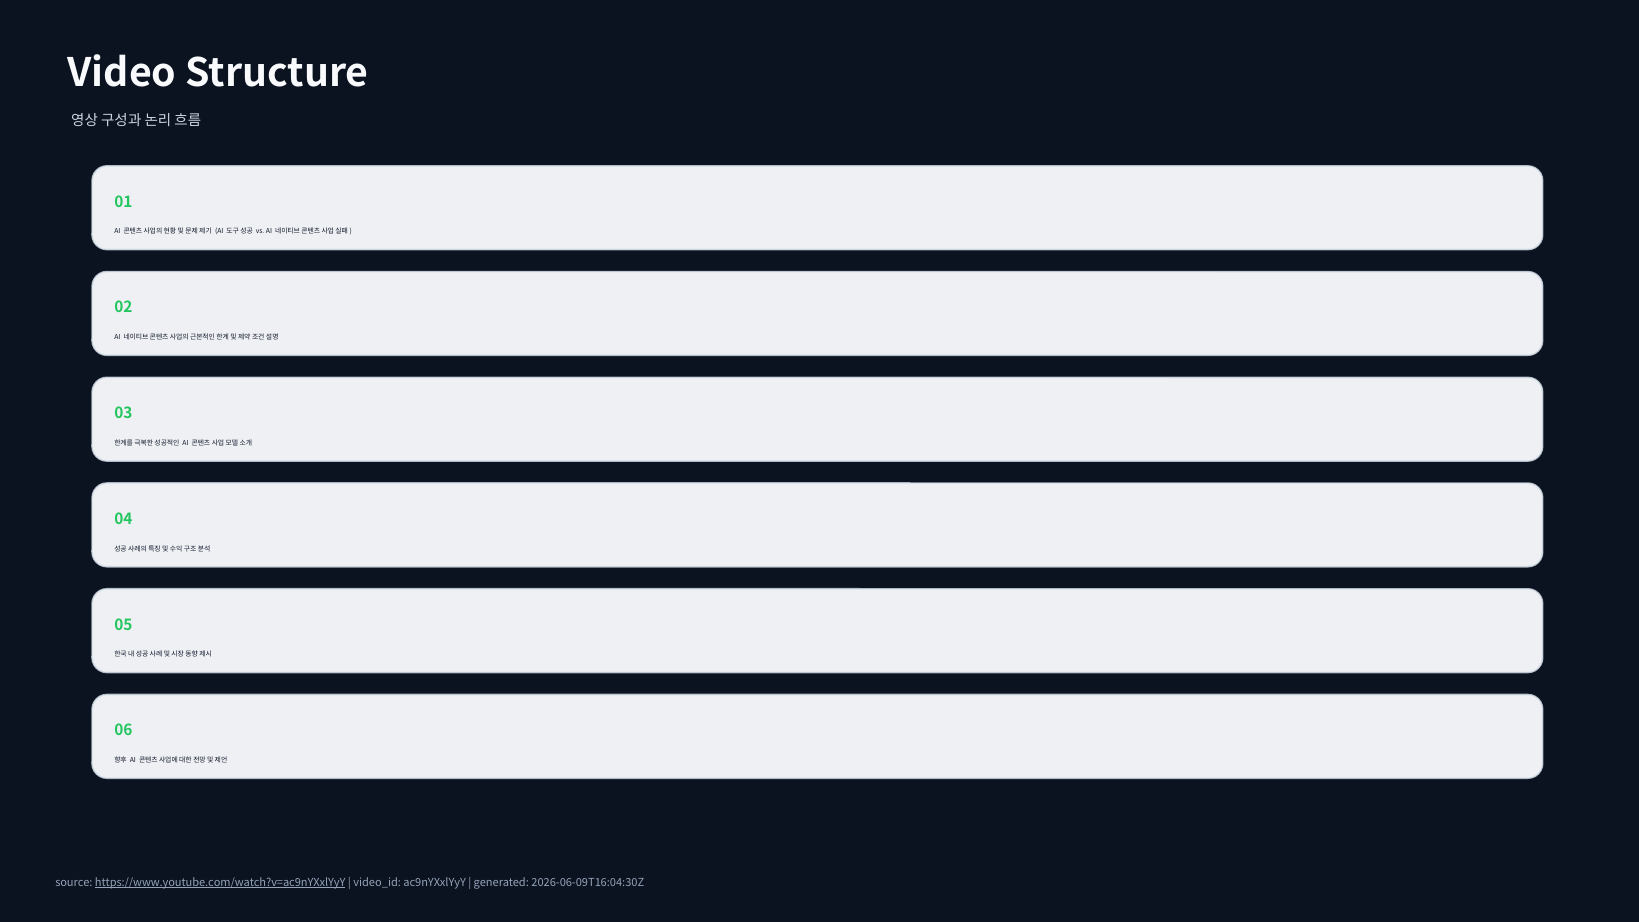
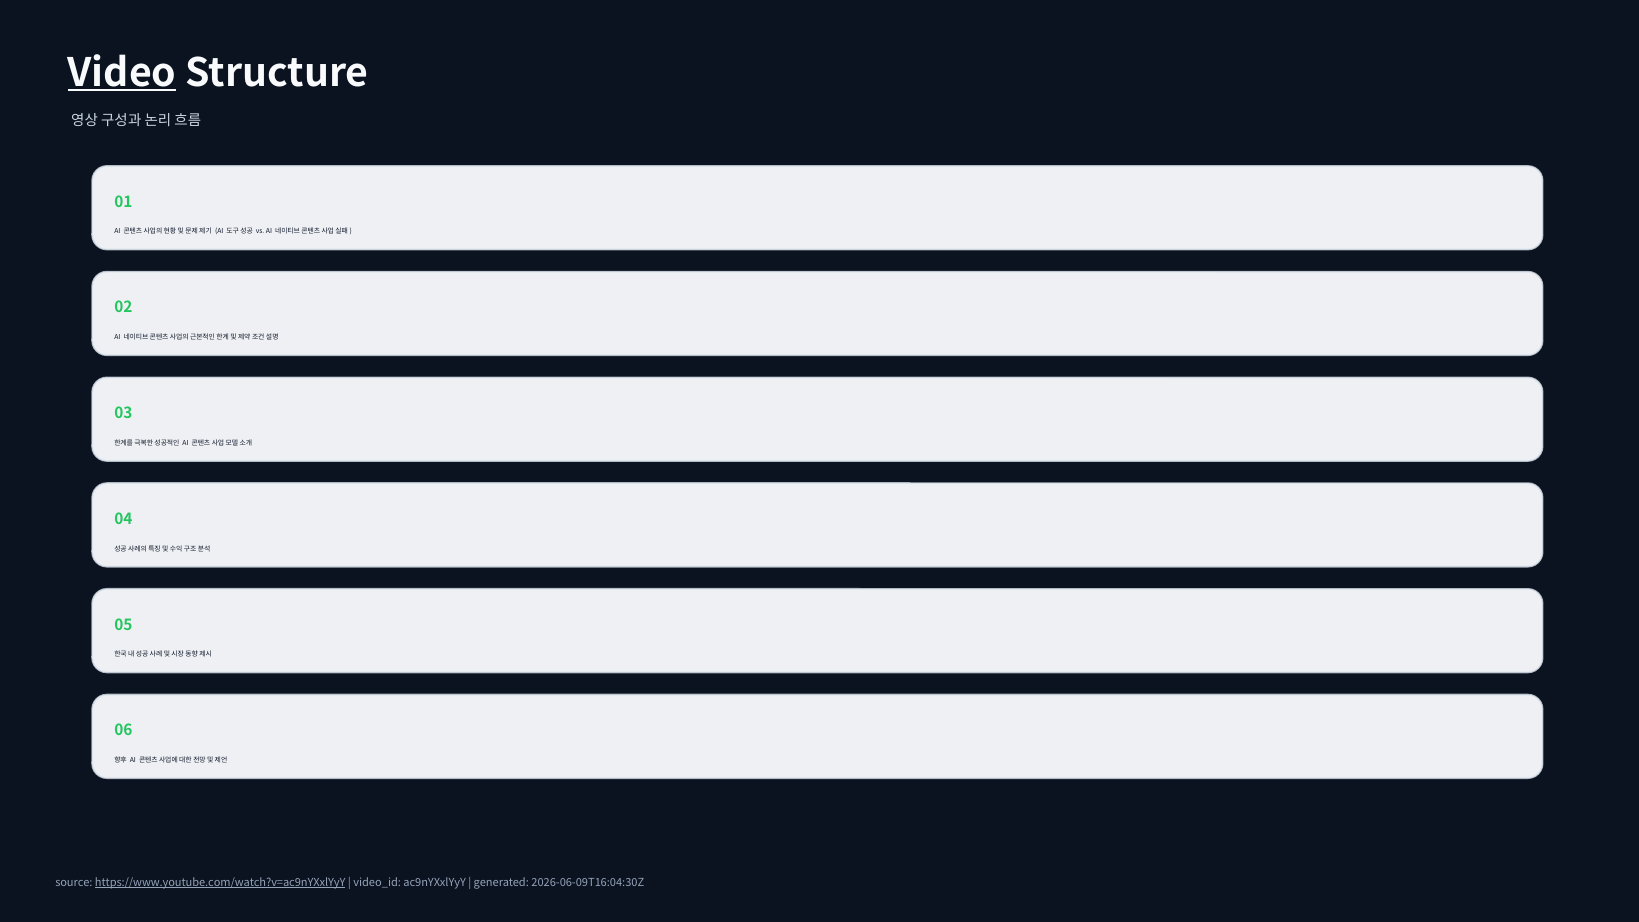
Video underline: none -> present
